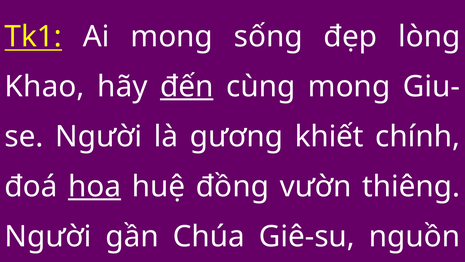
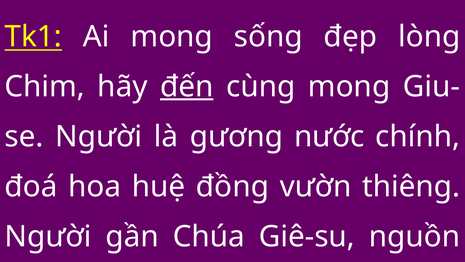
Khao: Khao -> Chim
gương khiết: khiết -> nước
hoa underline: present -> none
